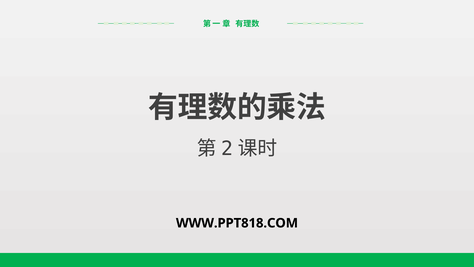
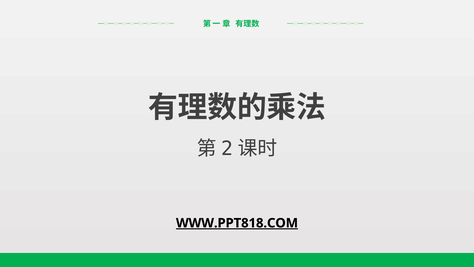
WWW.PPT818.COM underline: none -> present
